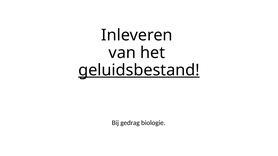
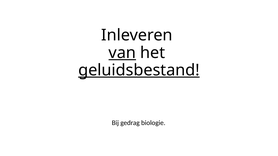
van underline: none -> present
